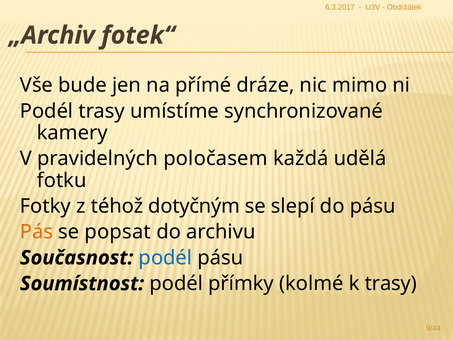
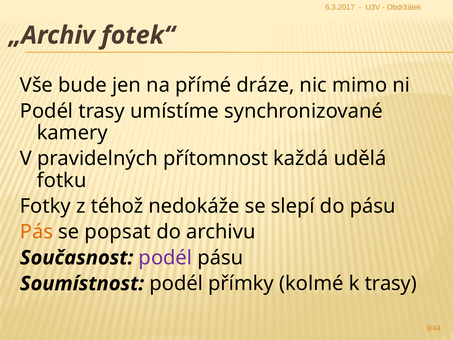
poločasem: poločasem -> přítomnost
dotyčným: dotyčným -> nedokáže
podél at (165, 258) colour: blue -> purple
